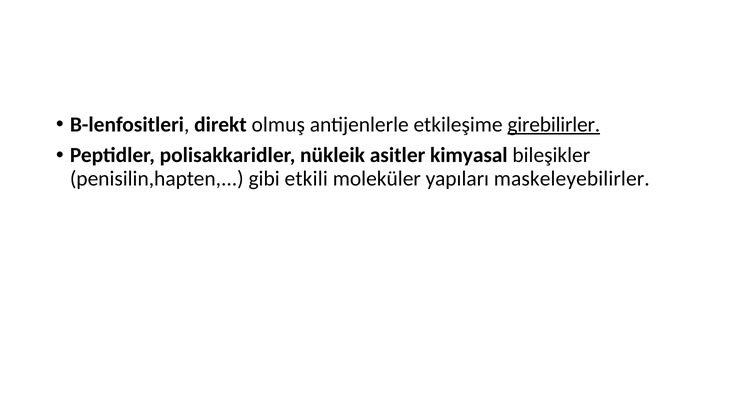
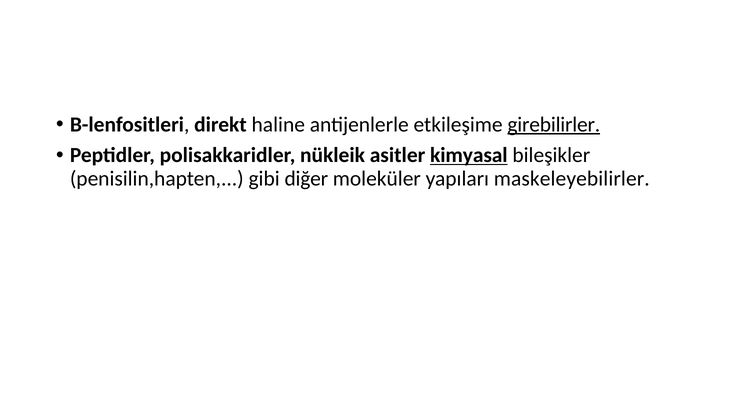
olmuş: olmuş -> haline
kimyasal underline: none -> present
etkili: etkili -> diğer
